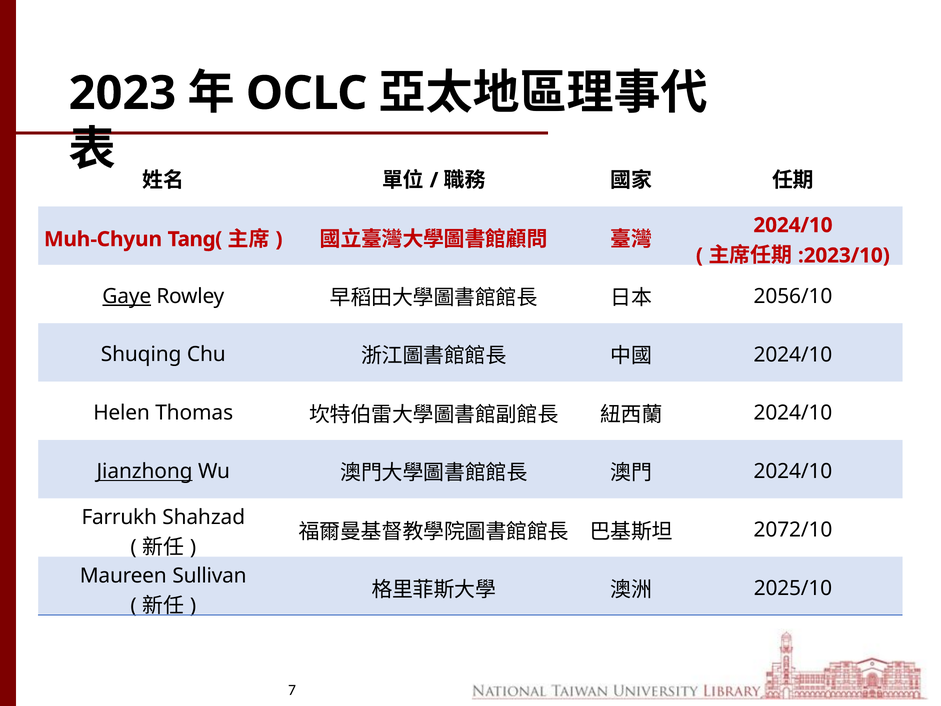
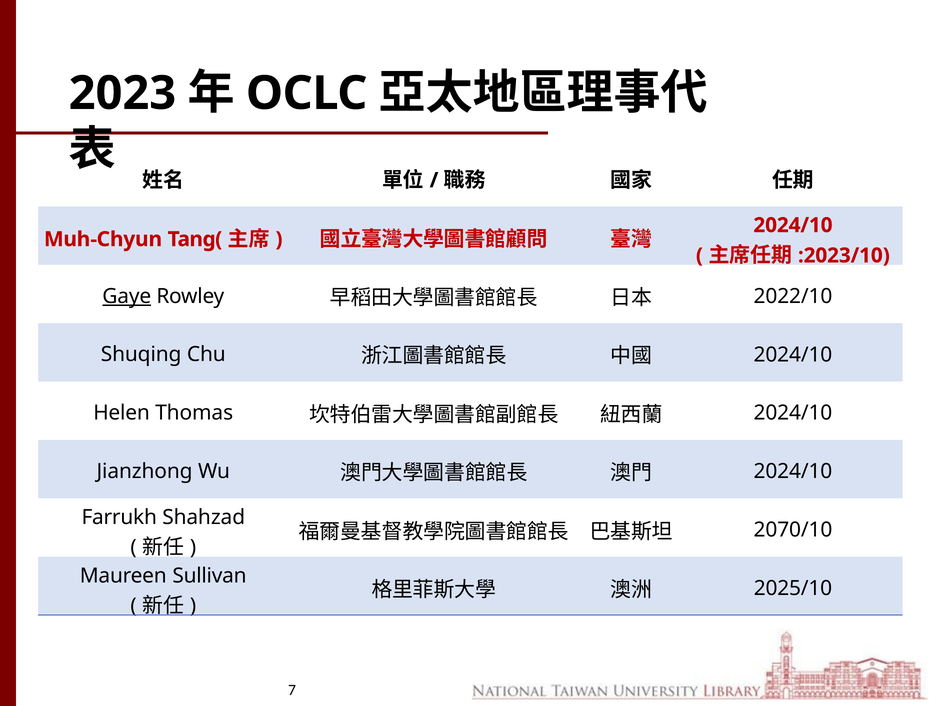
2056/10: 2056/10 -> 2022/10
Jianzhong underline: present -> none
2072/10: 2072/10 -> 2070/10
